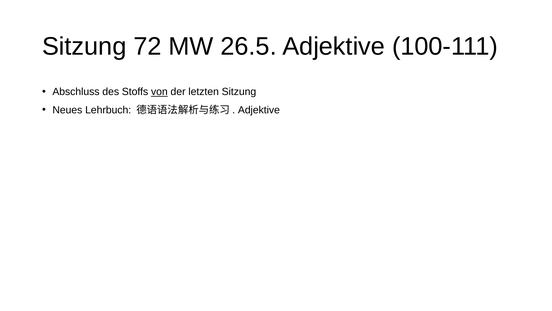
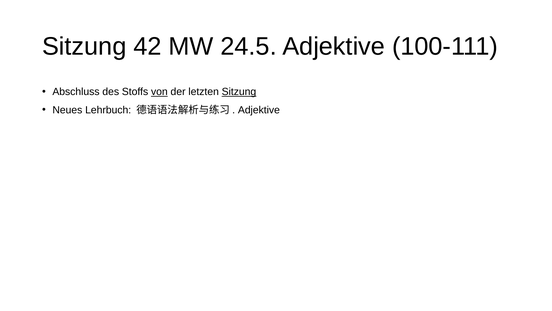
72: 72 -> 42
26.5: 26.5 -> 24.5
Sitzung at (239, 92) underline: none -> present
